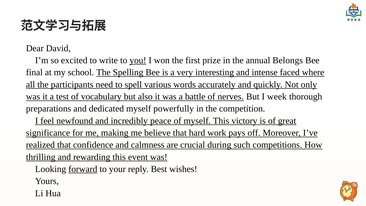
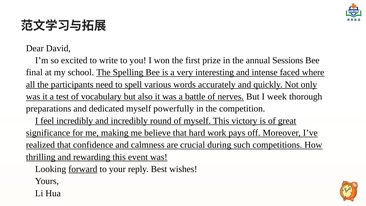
you underline: present -> none
Belongs: Belongs -> Sessions
feel newfound: newfound -> incredibly
peace: peace -> round
